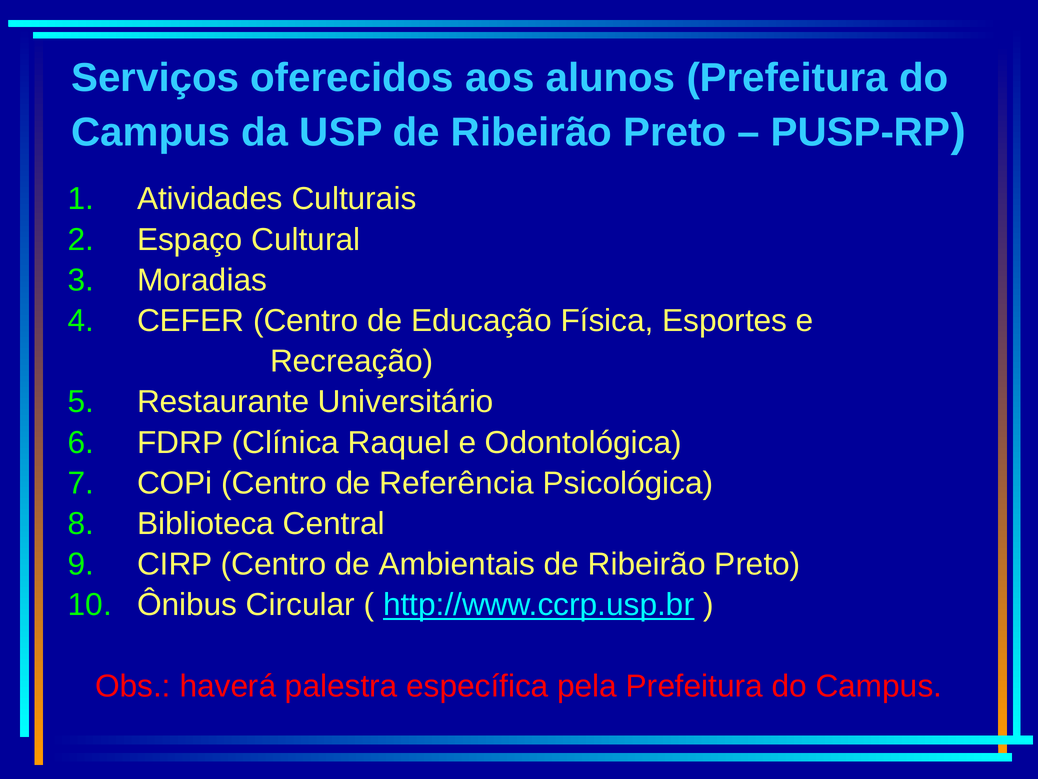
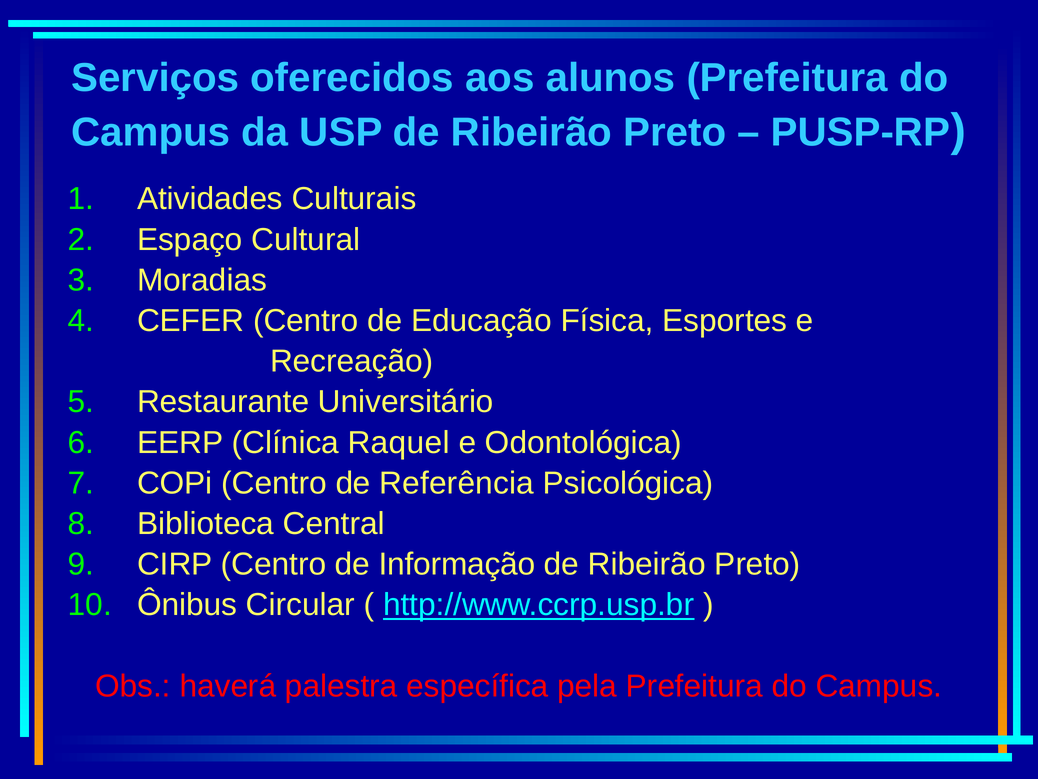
FDRP: FDRP -> EERP
Ambientais: Ambientais -> Informação
